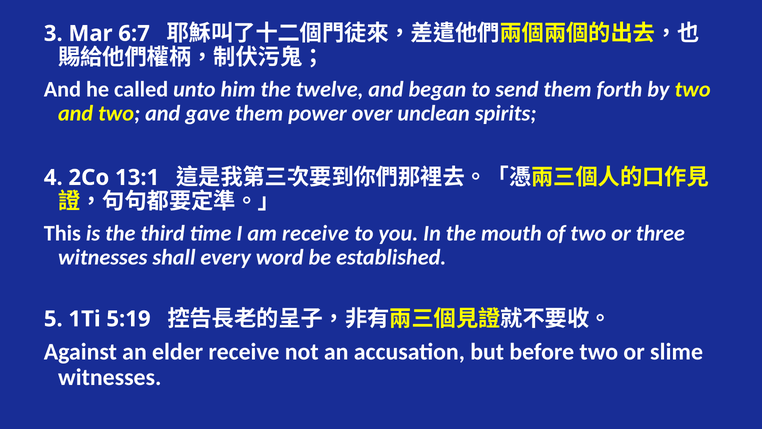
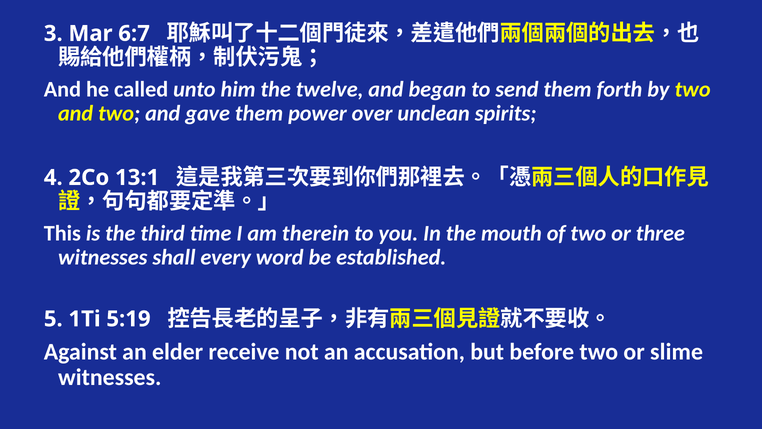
am receive: receive -> therein
